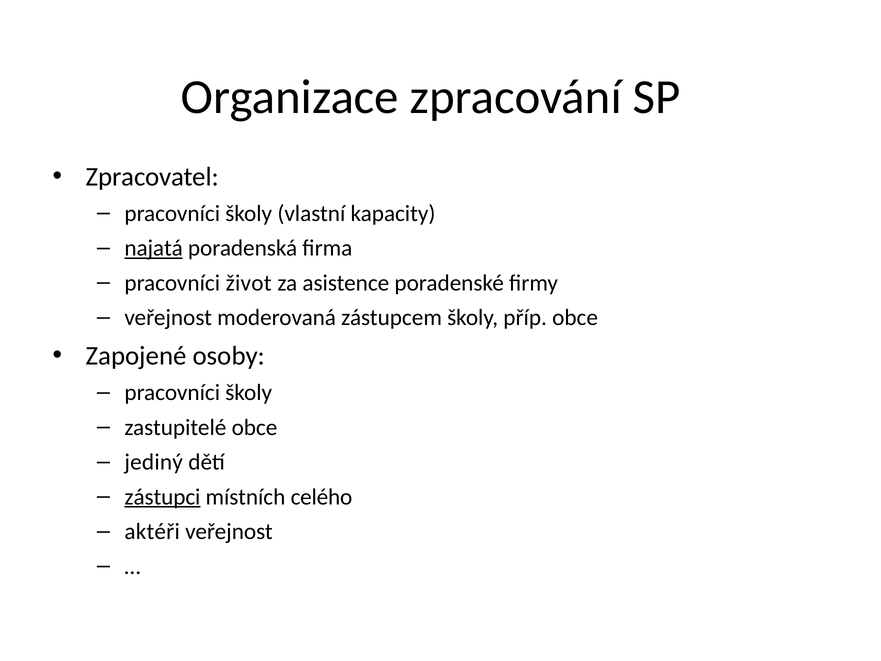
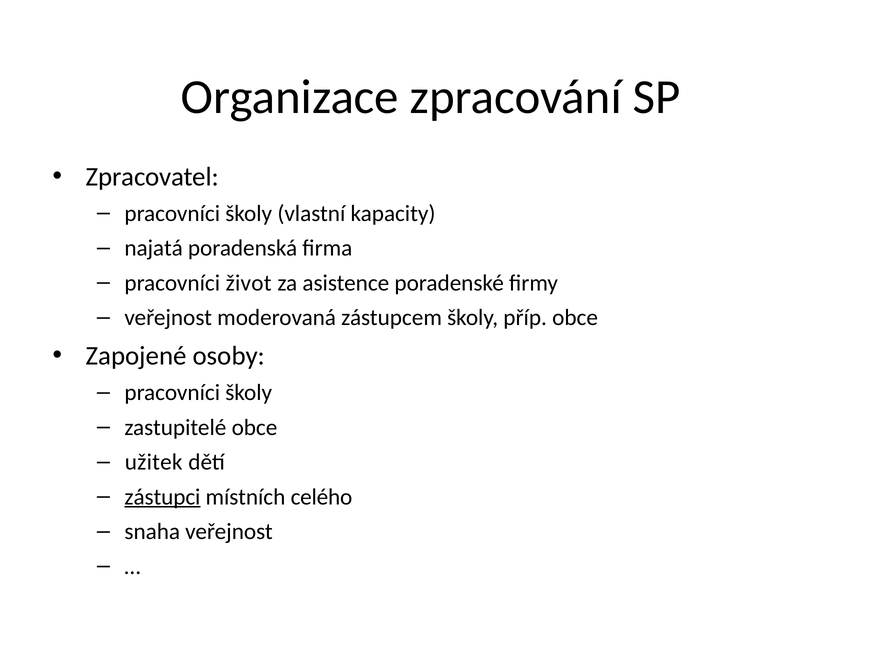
najatá underline: present -> none
jediný: jediný -> užitek
aktéři: aktéři -> snaha
